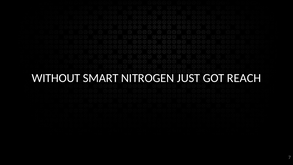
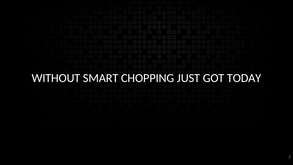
NITROGEN: NITROGEN -> CHOPPING
REACH: REACH -> TODAY
